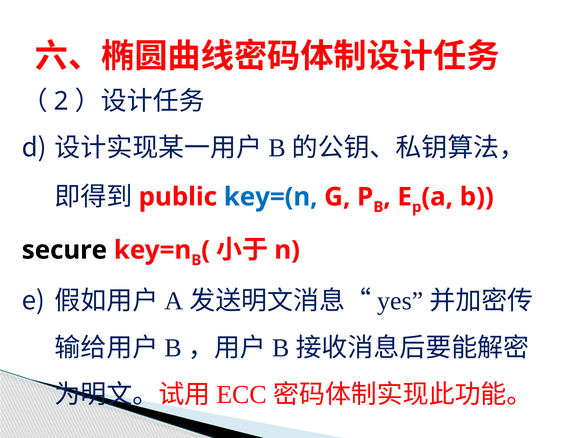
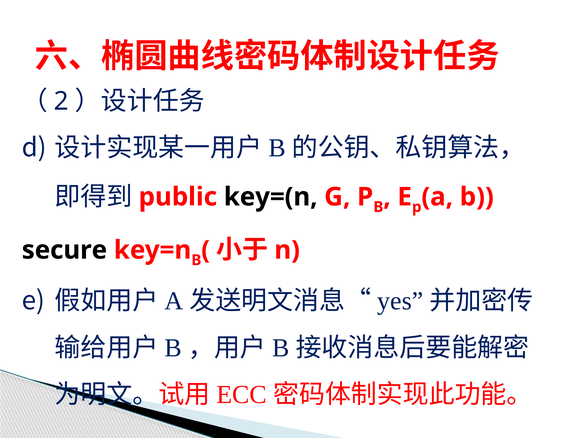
key=(n colour: blue -> black
